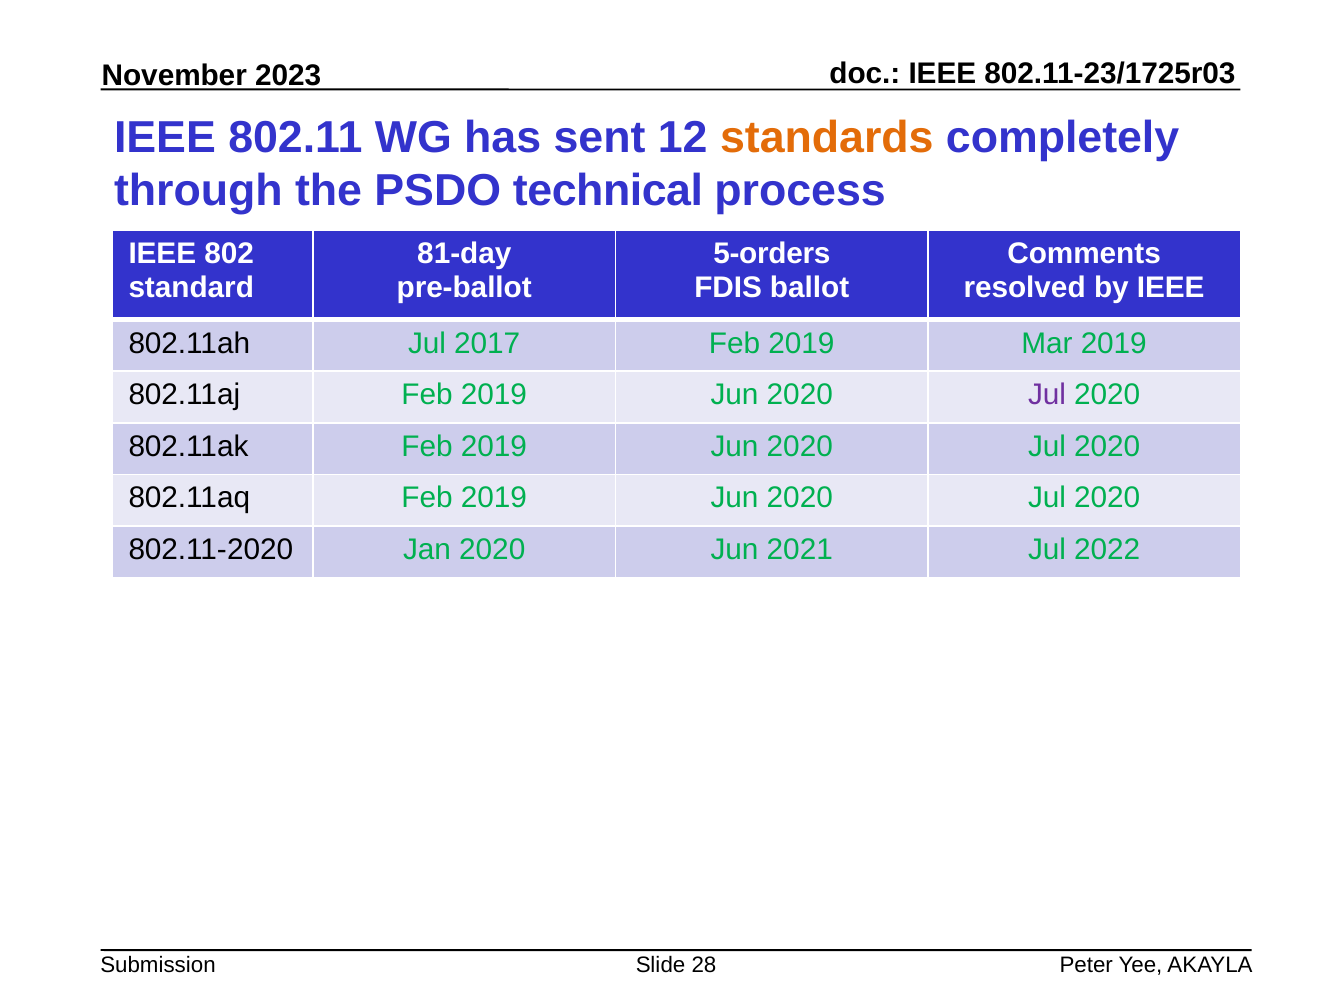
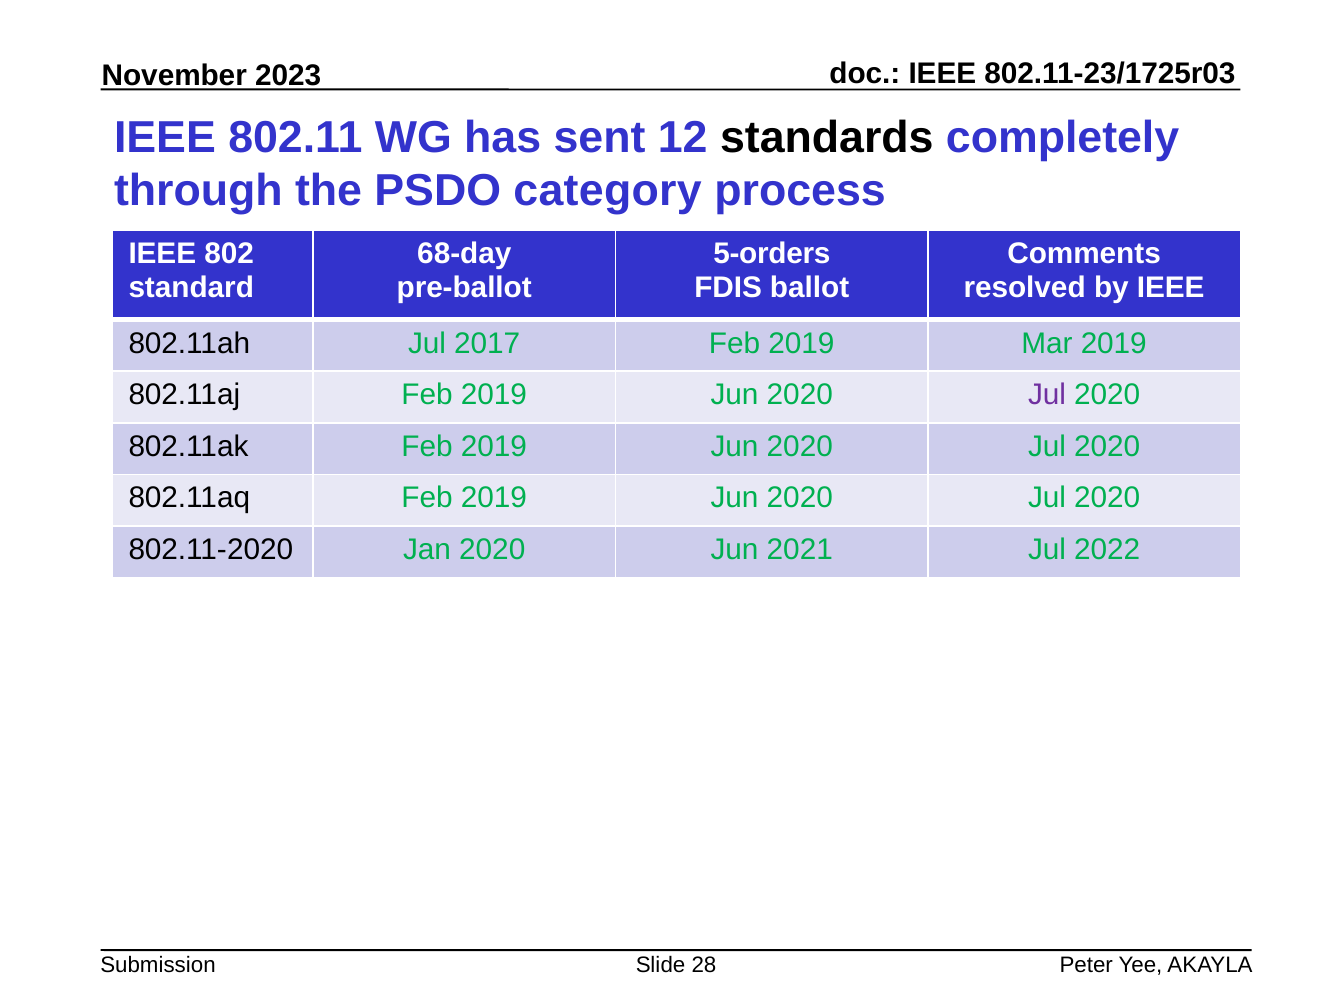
standards colour: orange -> black
technical: technical -> category
81-day: 81-day -> 68-day
